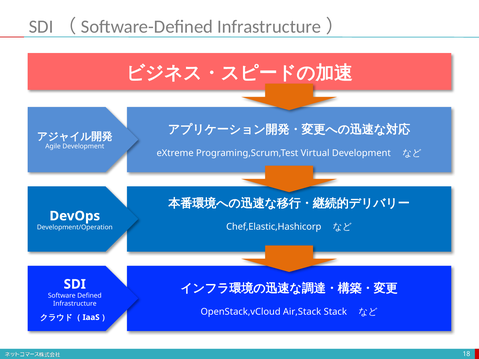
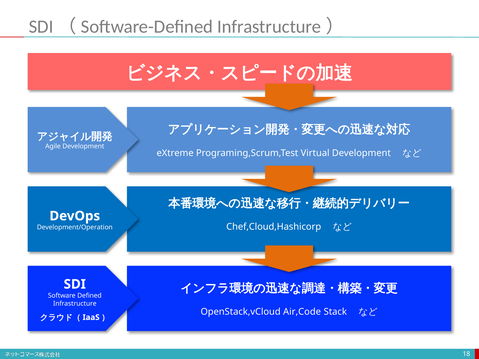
Chef,Elastic,Hashicorp: Chef,Elastic,Hashicorp -> Chef,Cloud,Hashicorp
Air,Stack: Air,Stack -> Air,Code
